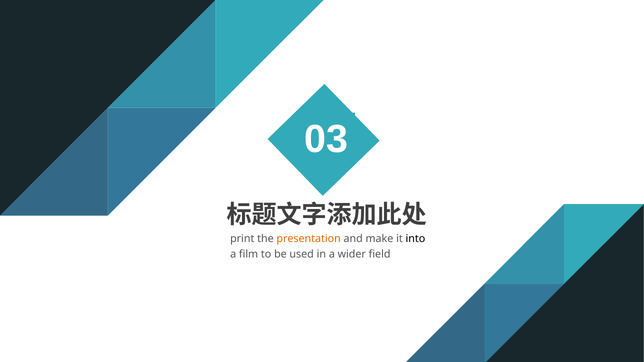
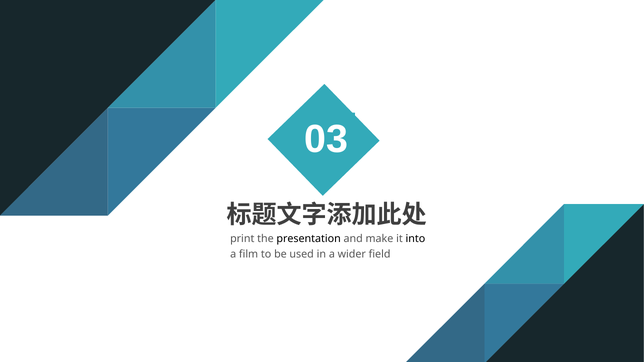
presentation colour: orange -> black
